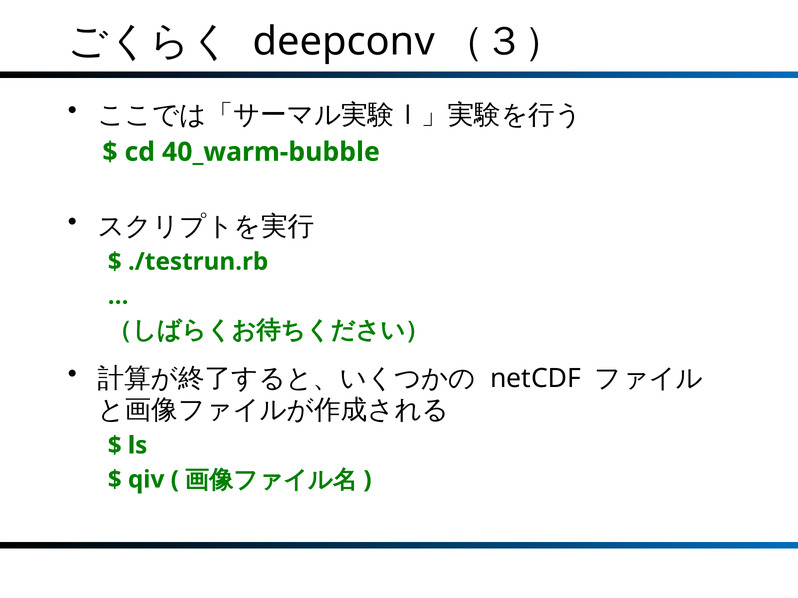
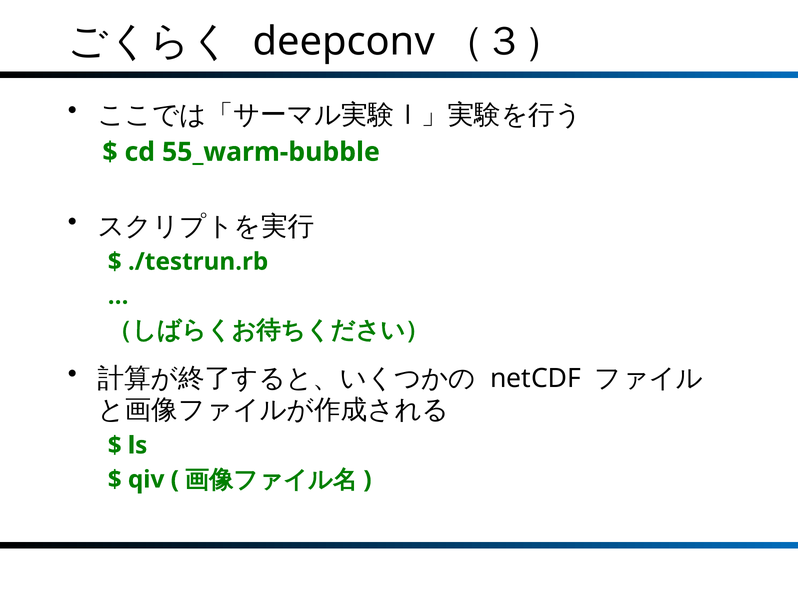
40_warm-bubble: 40_warm-bubble -> 55_warm-bubble
